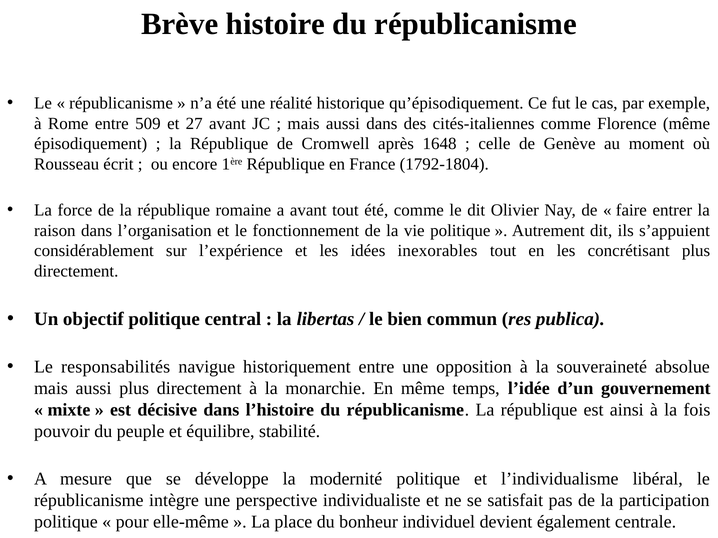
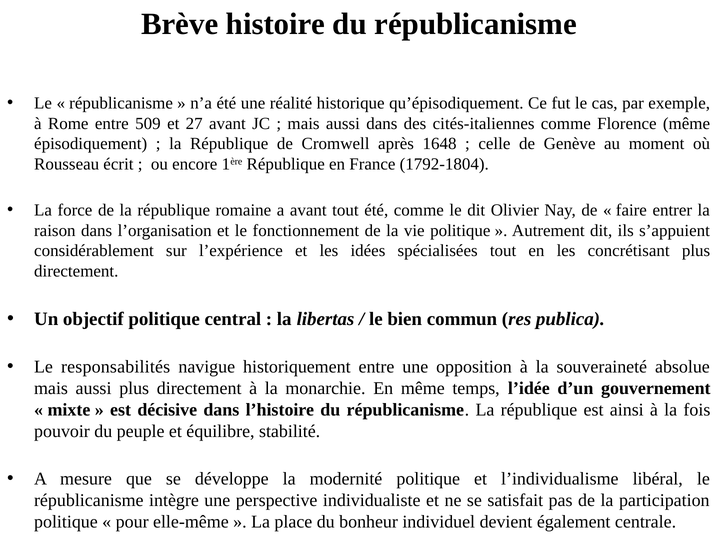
inexorables: inexorables -> spécialisées
